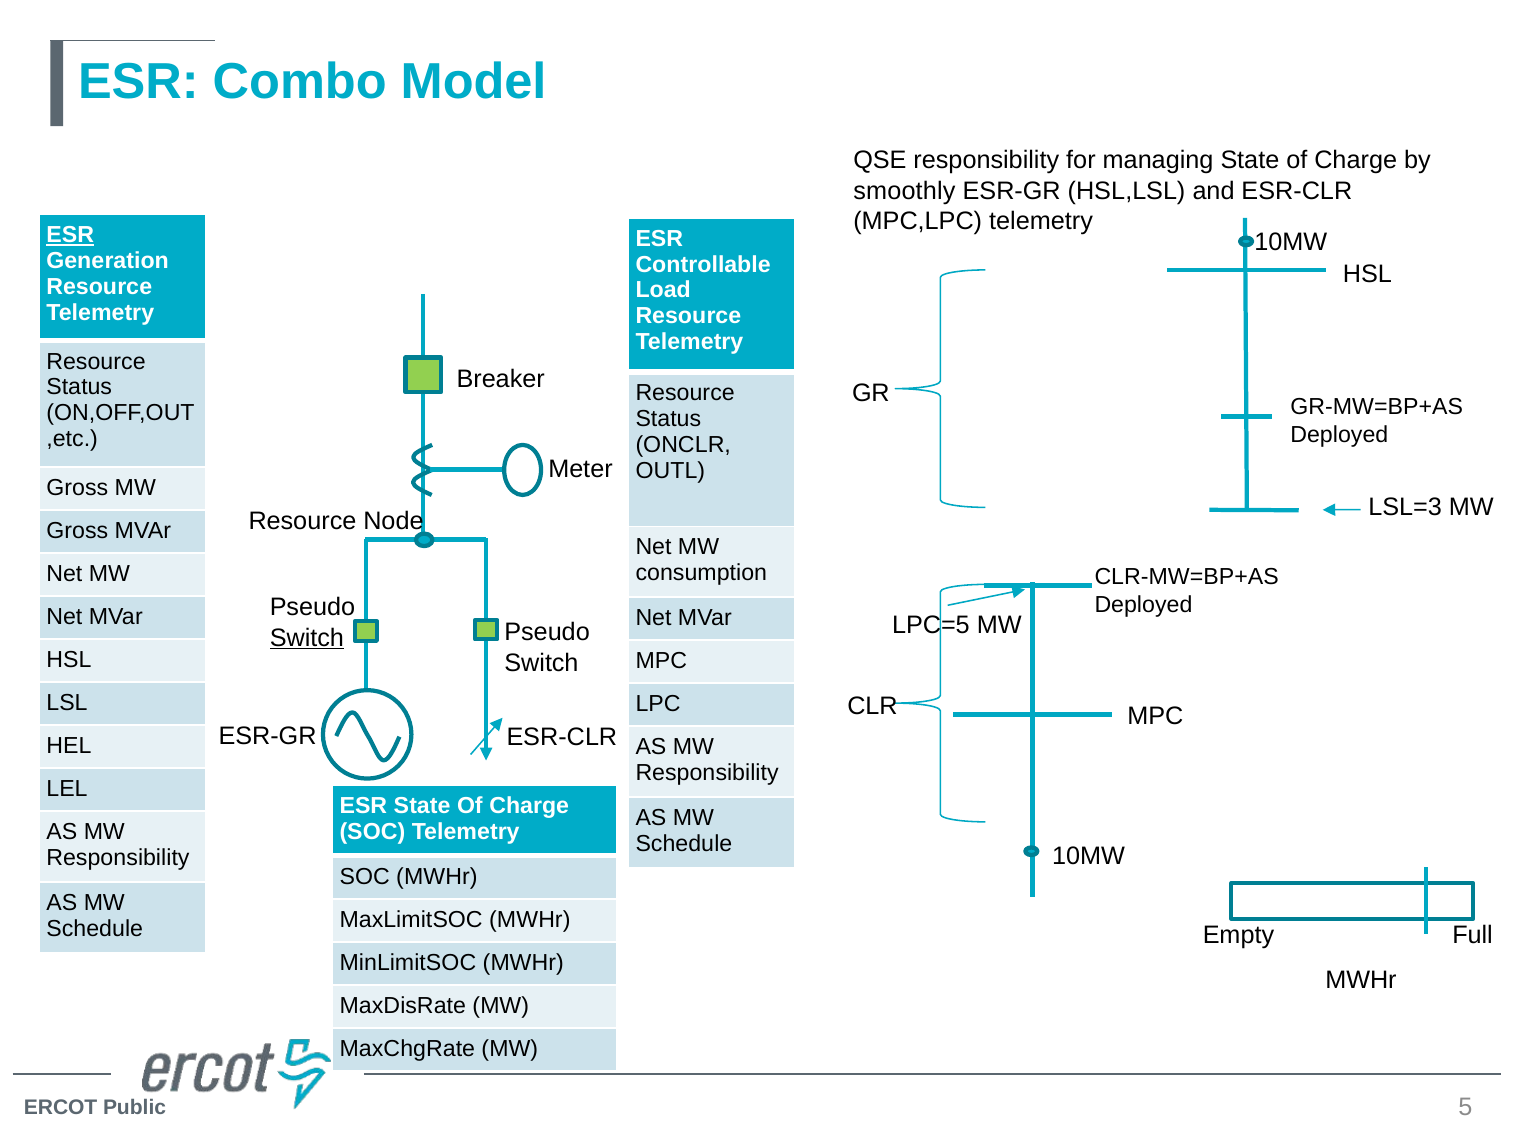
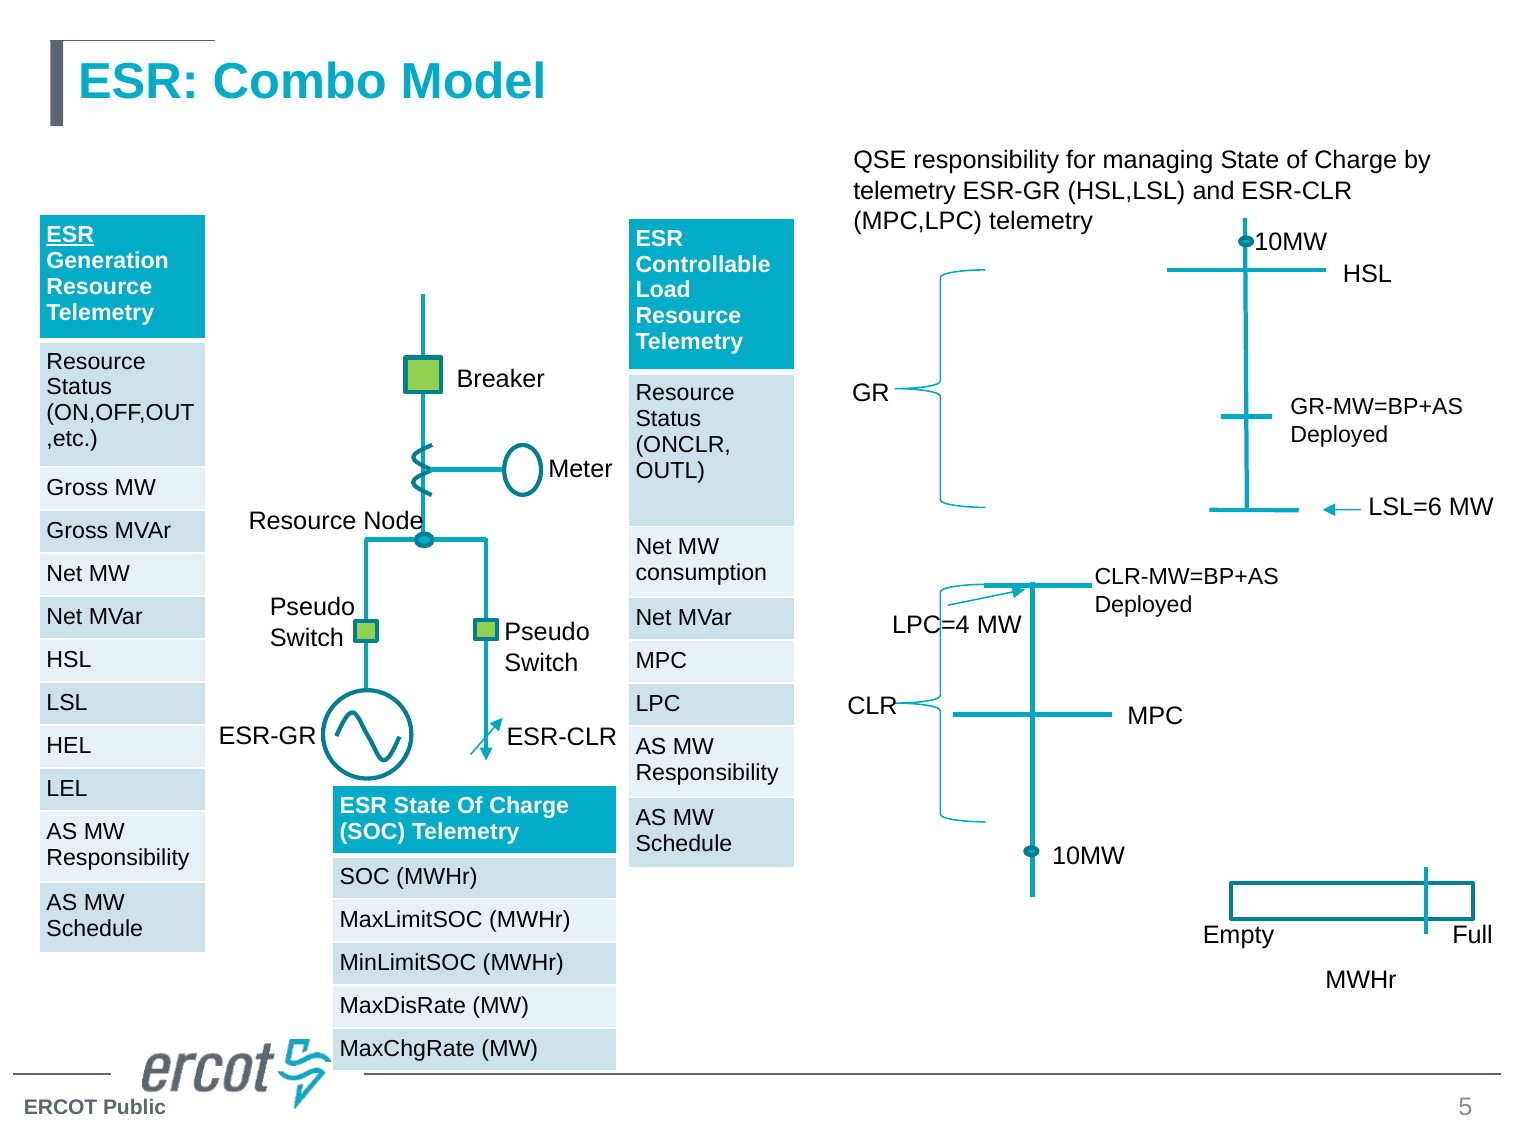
smoothly at (904, 191): smoothly -> telemetry
LSL=3: LSL=3 -> LSL=6
LPC=5: LPC=5 -> LPC=4
Switch at (307, 638) underline: present -> none
